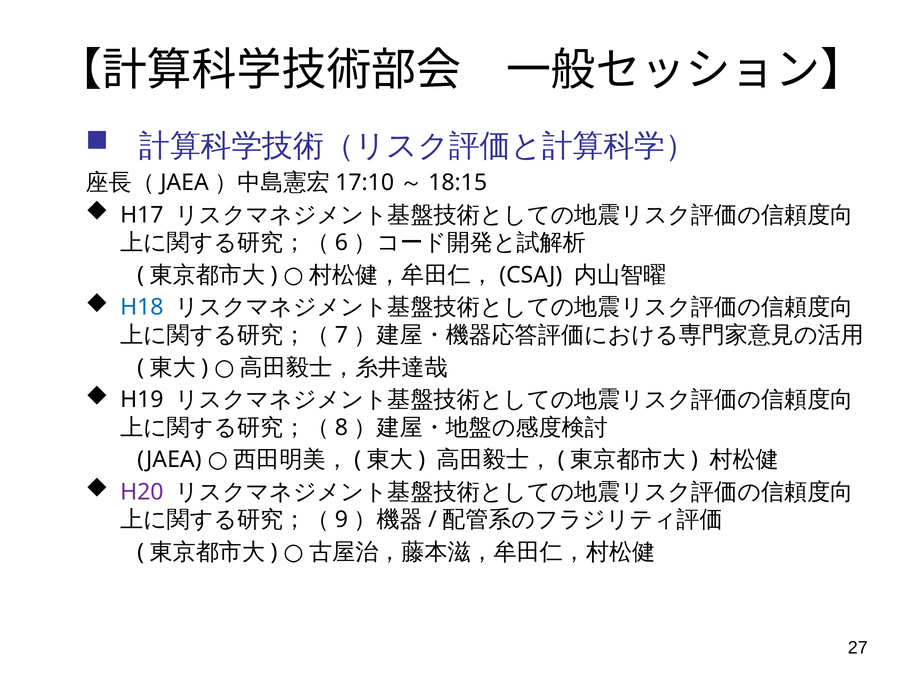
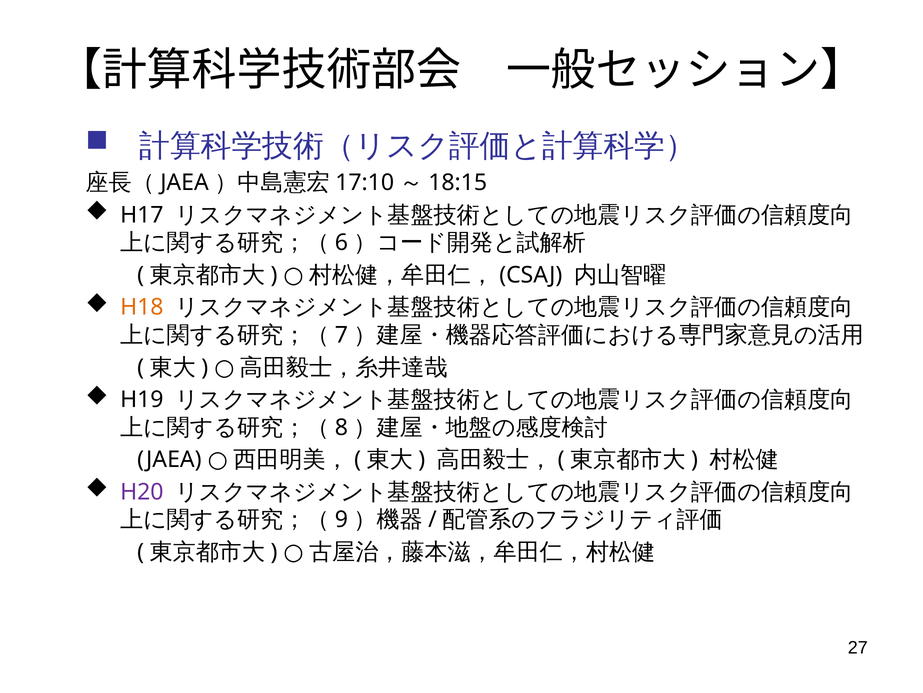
H18 colour: blue -> orange
